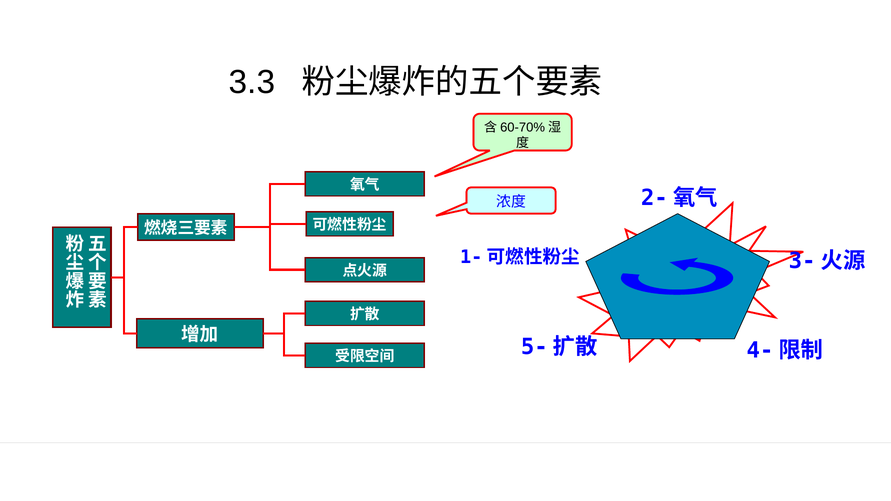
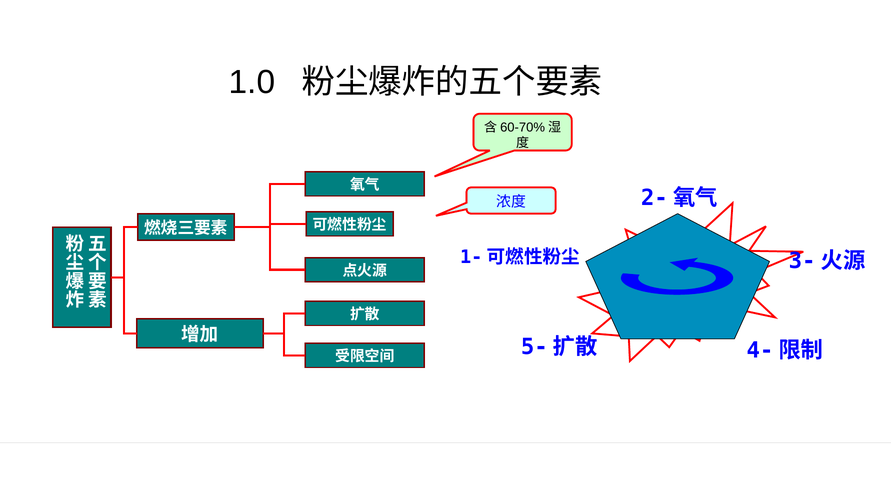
3.3: 3.3 -> 1.0
